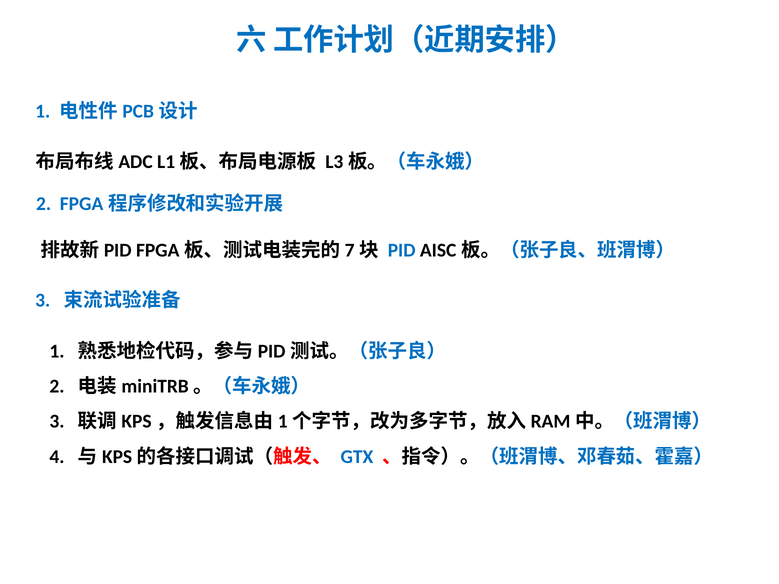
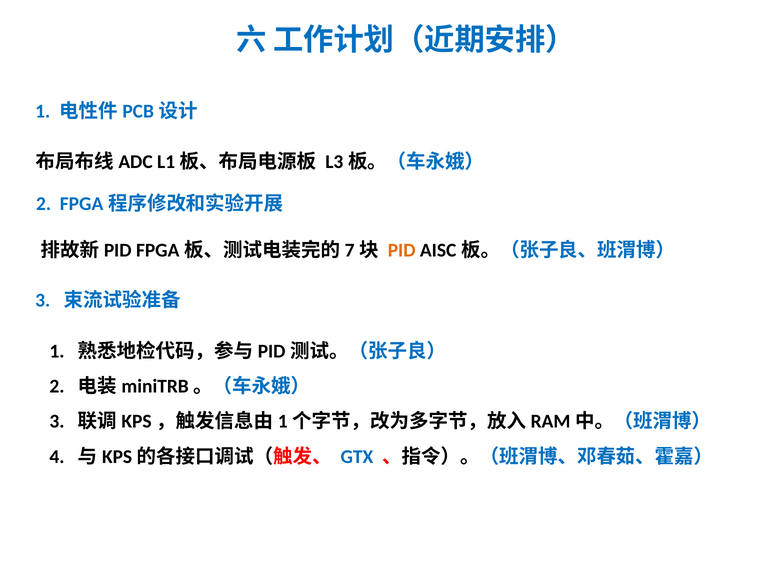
PID colour: blue -> orange
